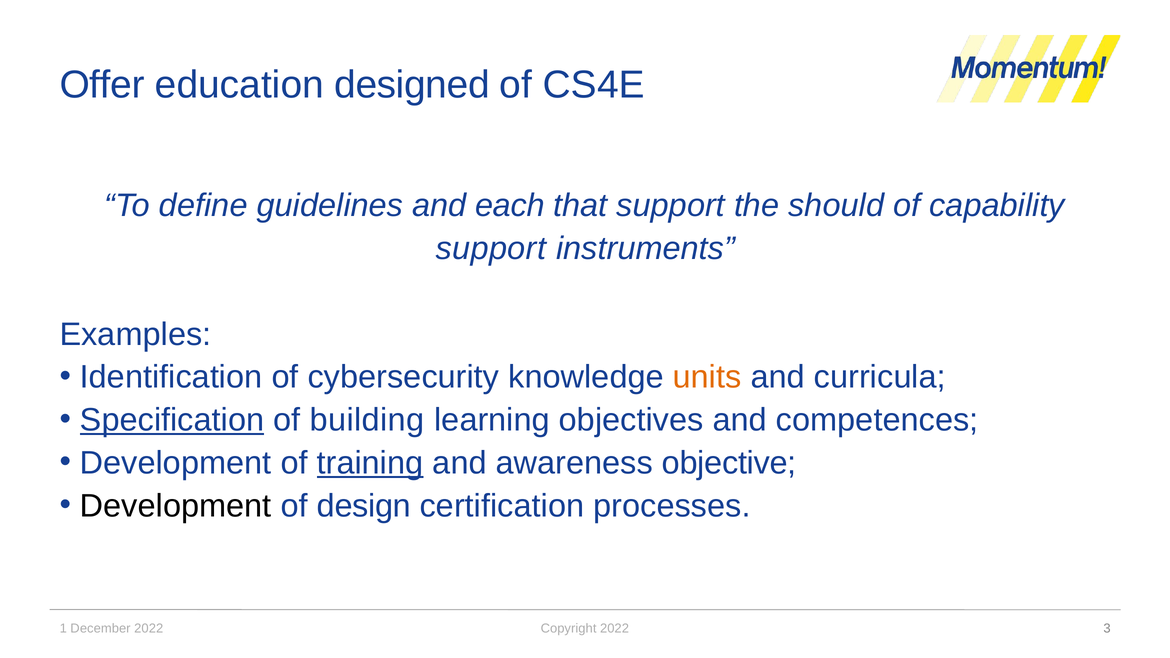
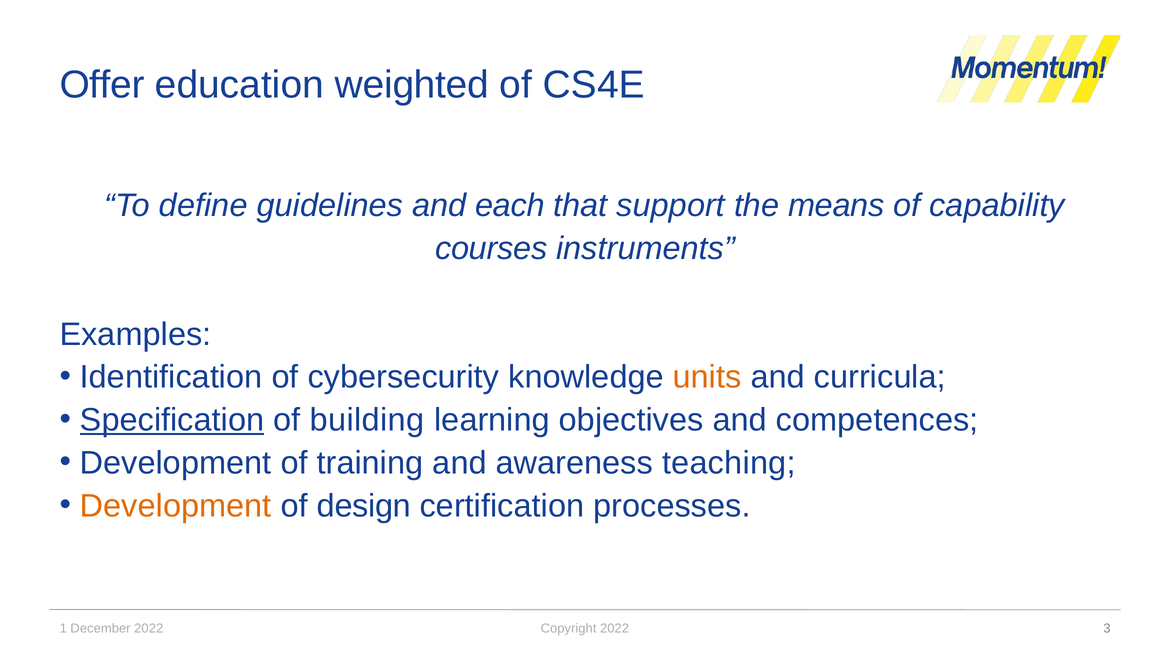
designed: designed -> weighted
should: should -> means
support at (491, 249): support -> courses
training underline: present -> none
objective: objective -> teaching
Development at (176, 506) colour: black -> orange
